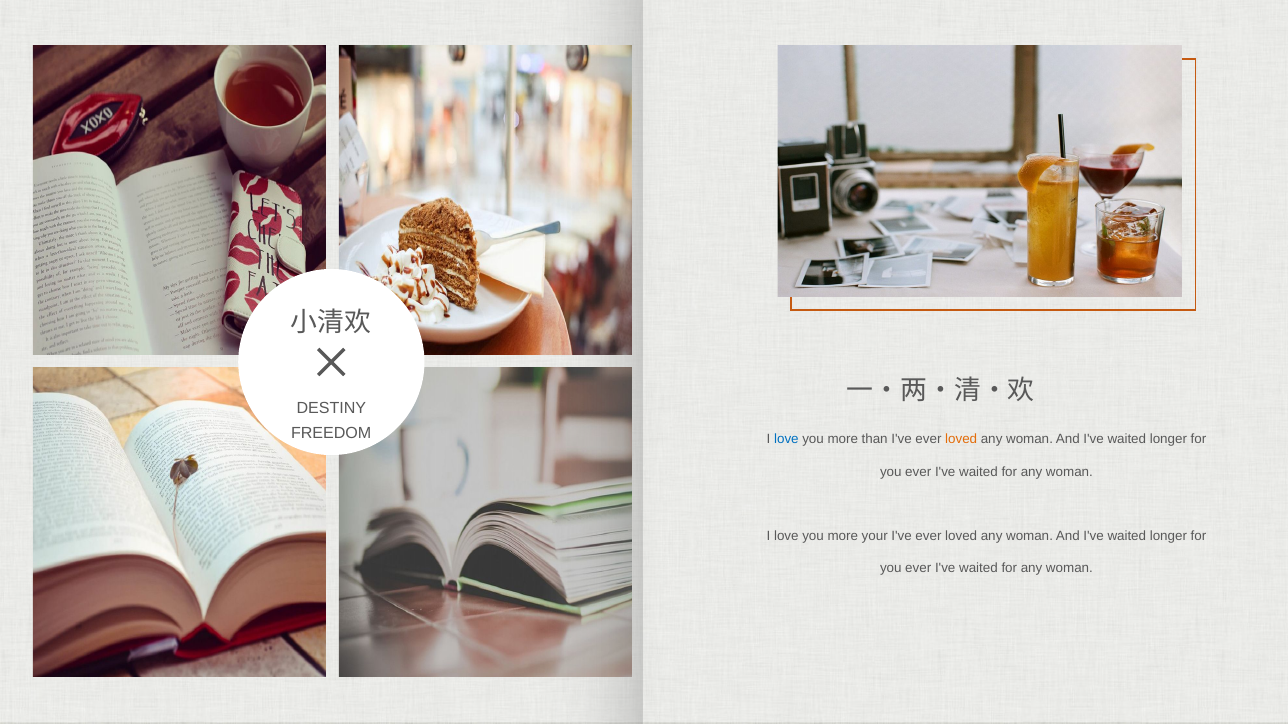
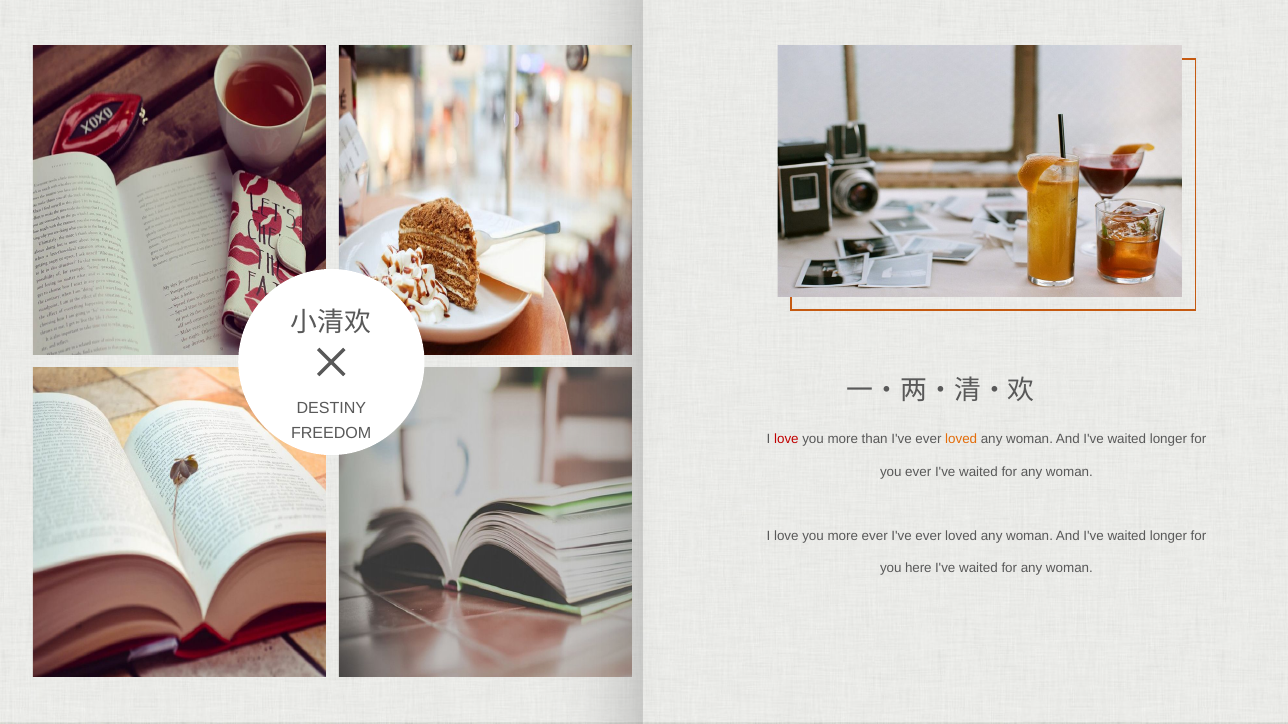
love at (786, 440) colour: blue -> red
more your: your -> ever
ever at (918, 569): ever -> here
